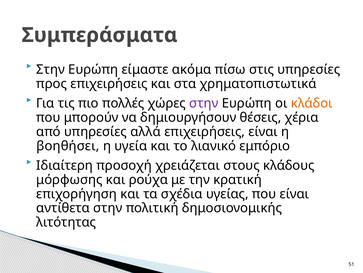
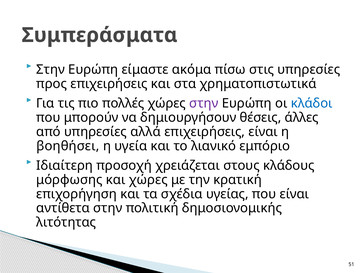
κλάδοι colour: orange -> blue
χέρια: χέρια -> άλλες
και ρούχα: ρούχα -> χώρες
